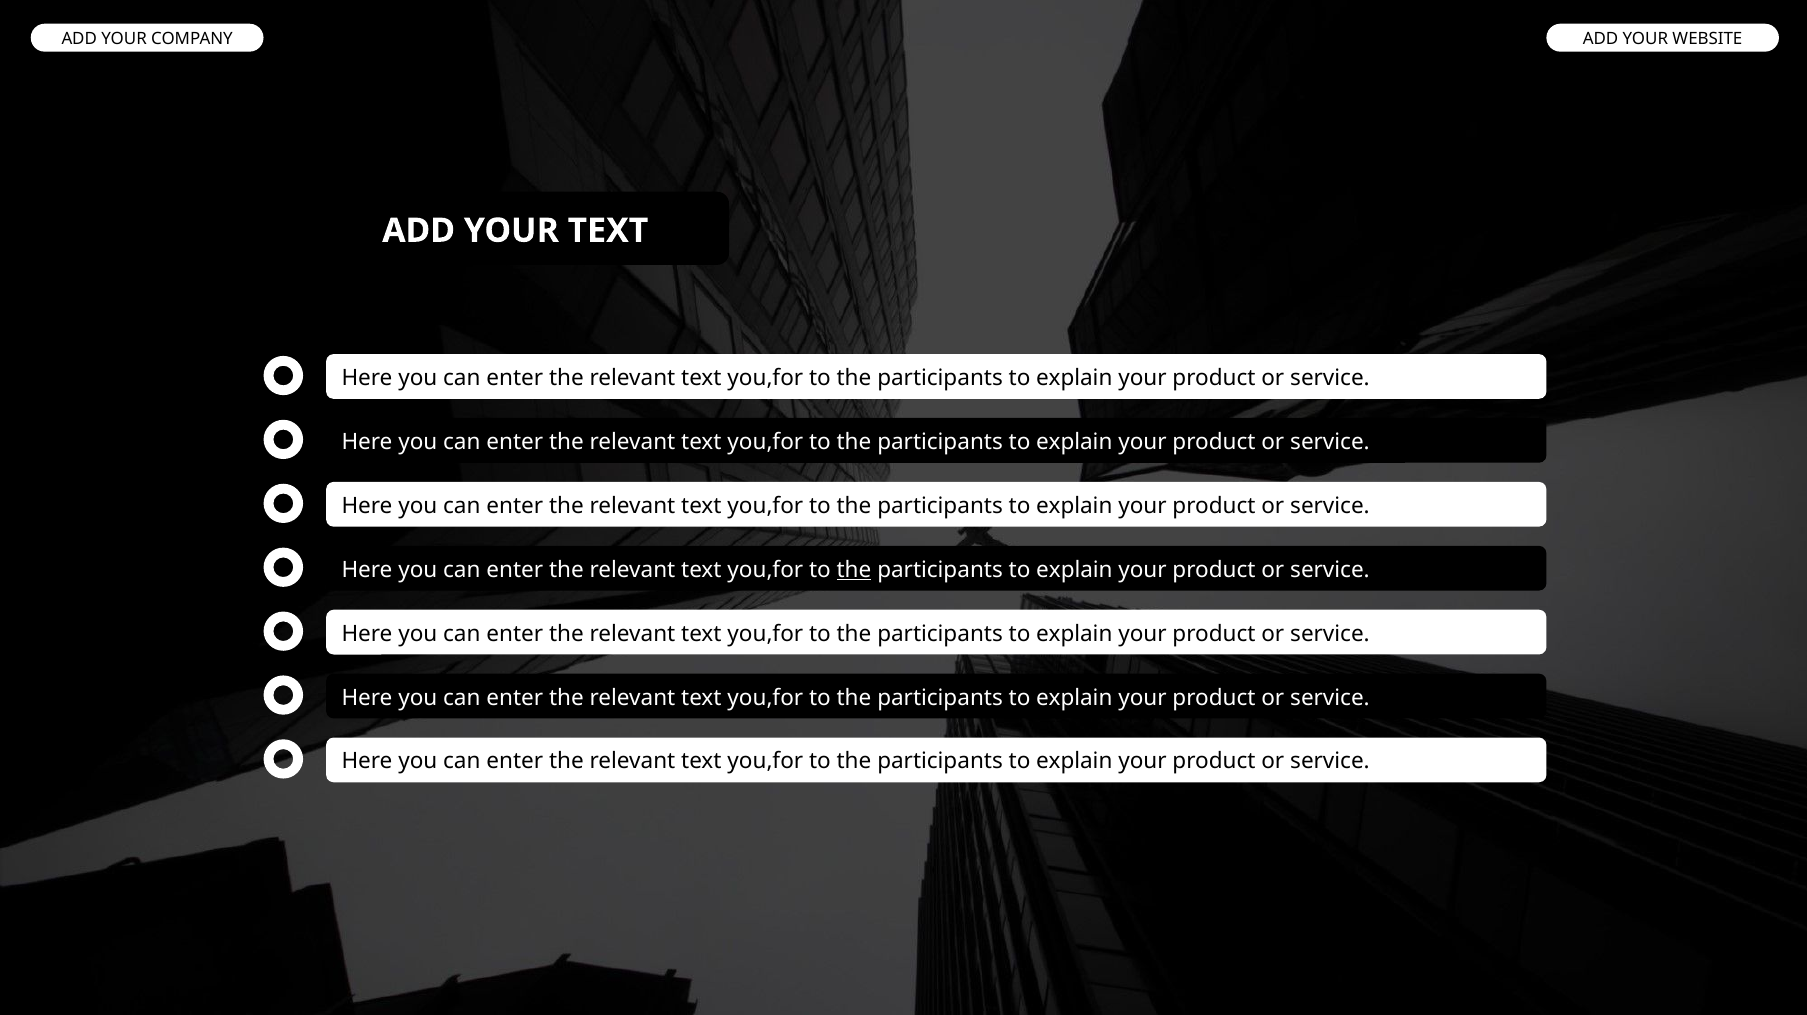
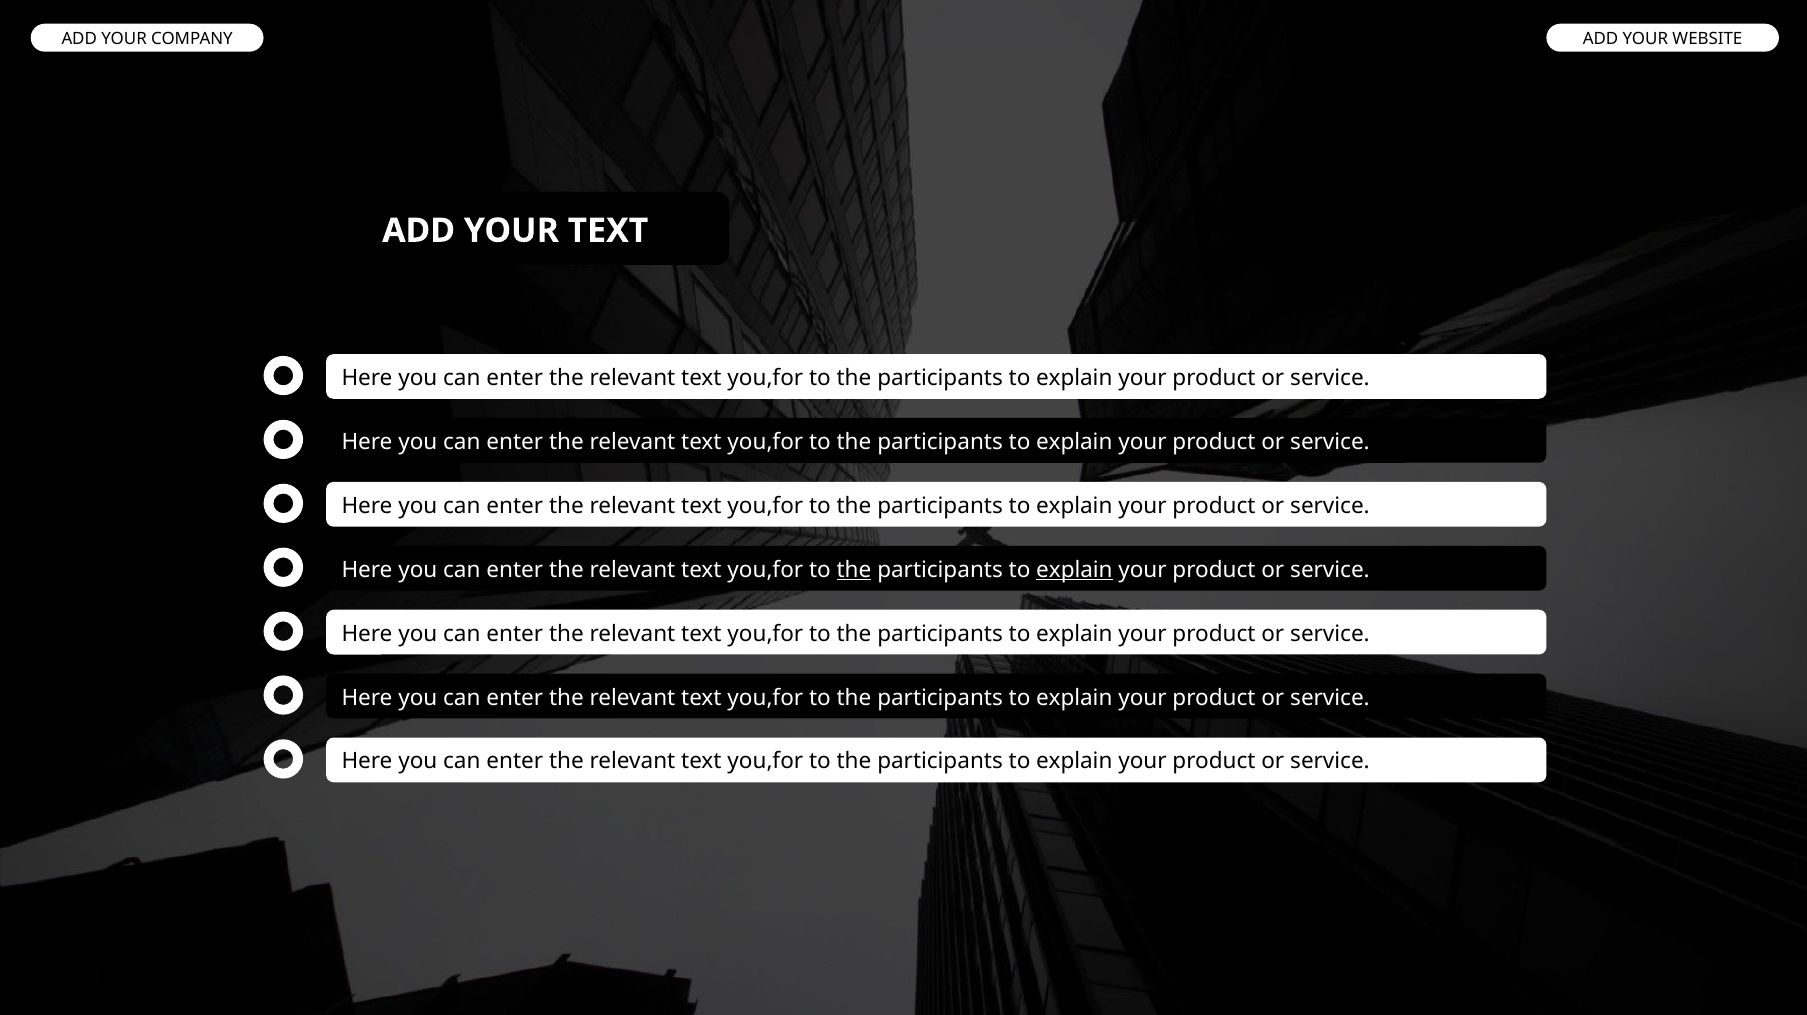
explain at (1074, 570) underline: none -> present
